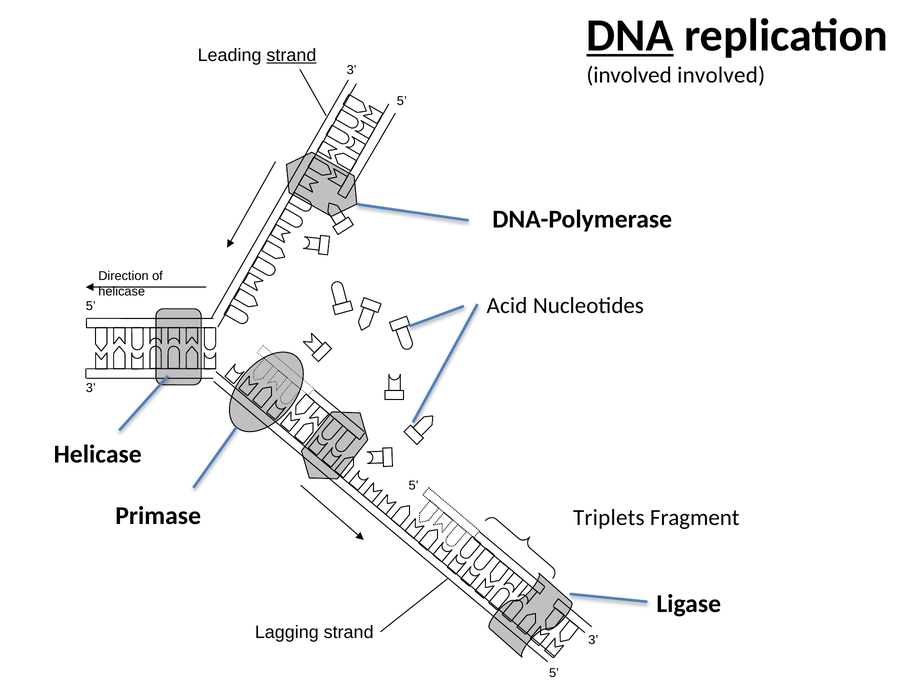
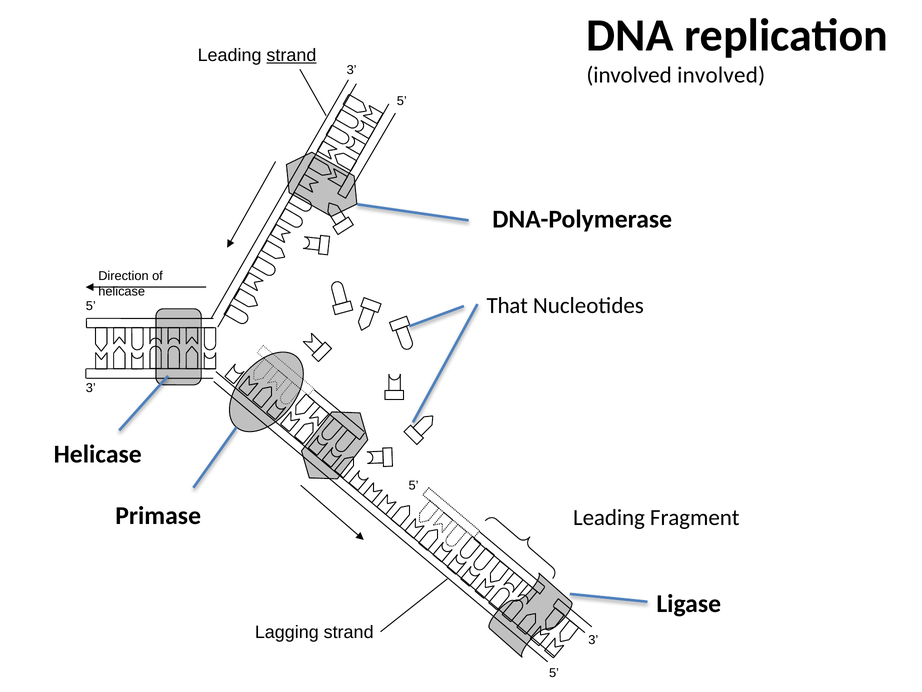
DNA underline: present -> none
Acid: Acid -> That
Triplets at (609, 517): Triplets -> Leading
